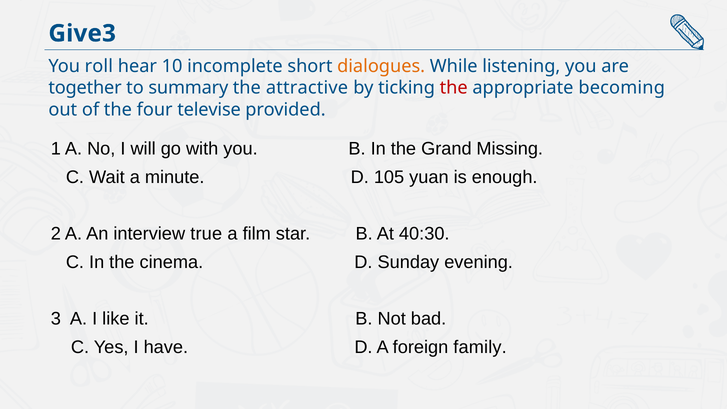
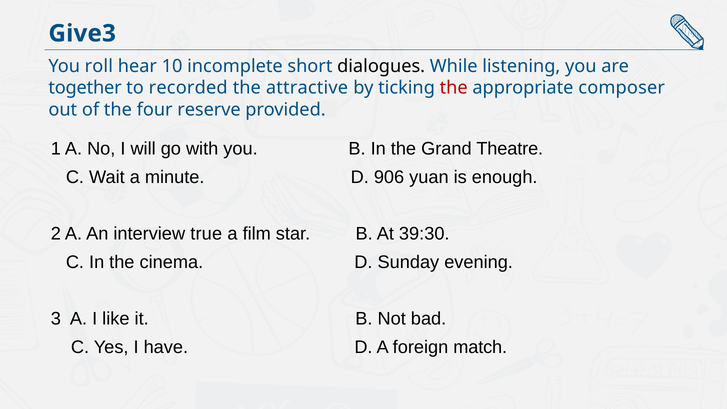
dialogues colour: orange -> black
summary: summary -> recorded
becoming: becoming -> composer
televise: televise -> reserve
Missing: Missing -> Theatre
105: 105 -> 906
40:30: 40:30 -> 39:30
family: family -> match
